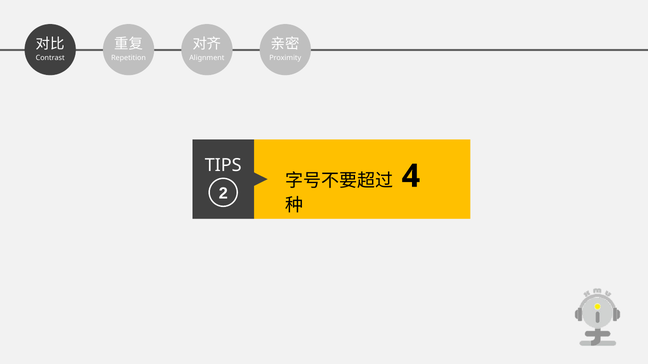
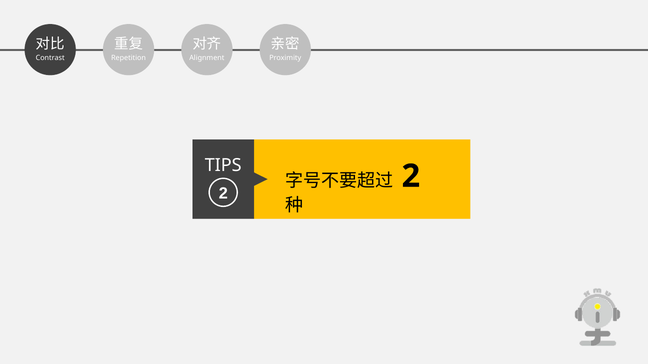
4 at (411, 176): 4 -> 2
